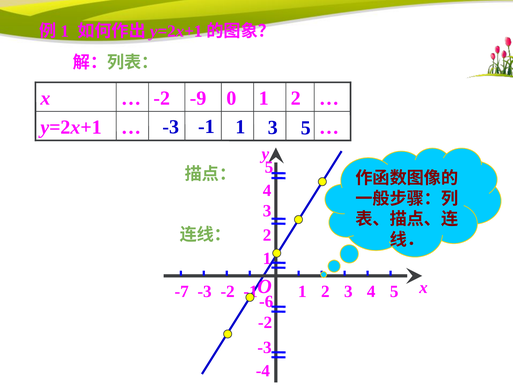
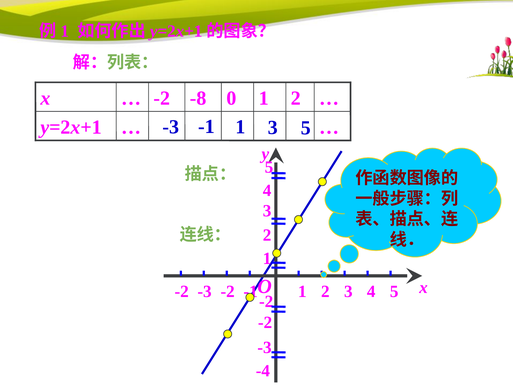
-9: -9 -> -8
-7 at (182, 291): -7 -> -2
-6 at (266, 301): -6 -> -2
